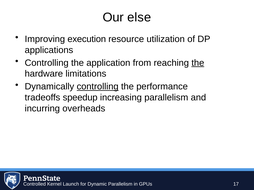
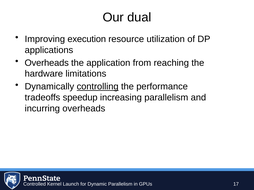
else: else -> dual
Controlling at (47, 63): Controlling -> Overheads
the at (198, 63) underline: present -> none
